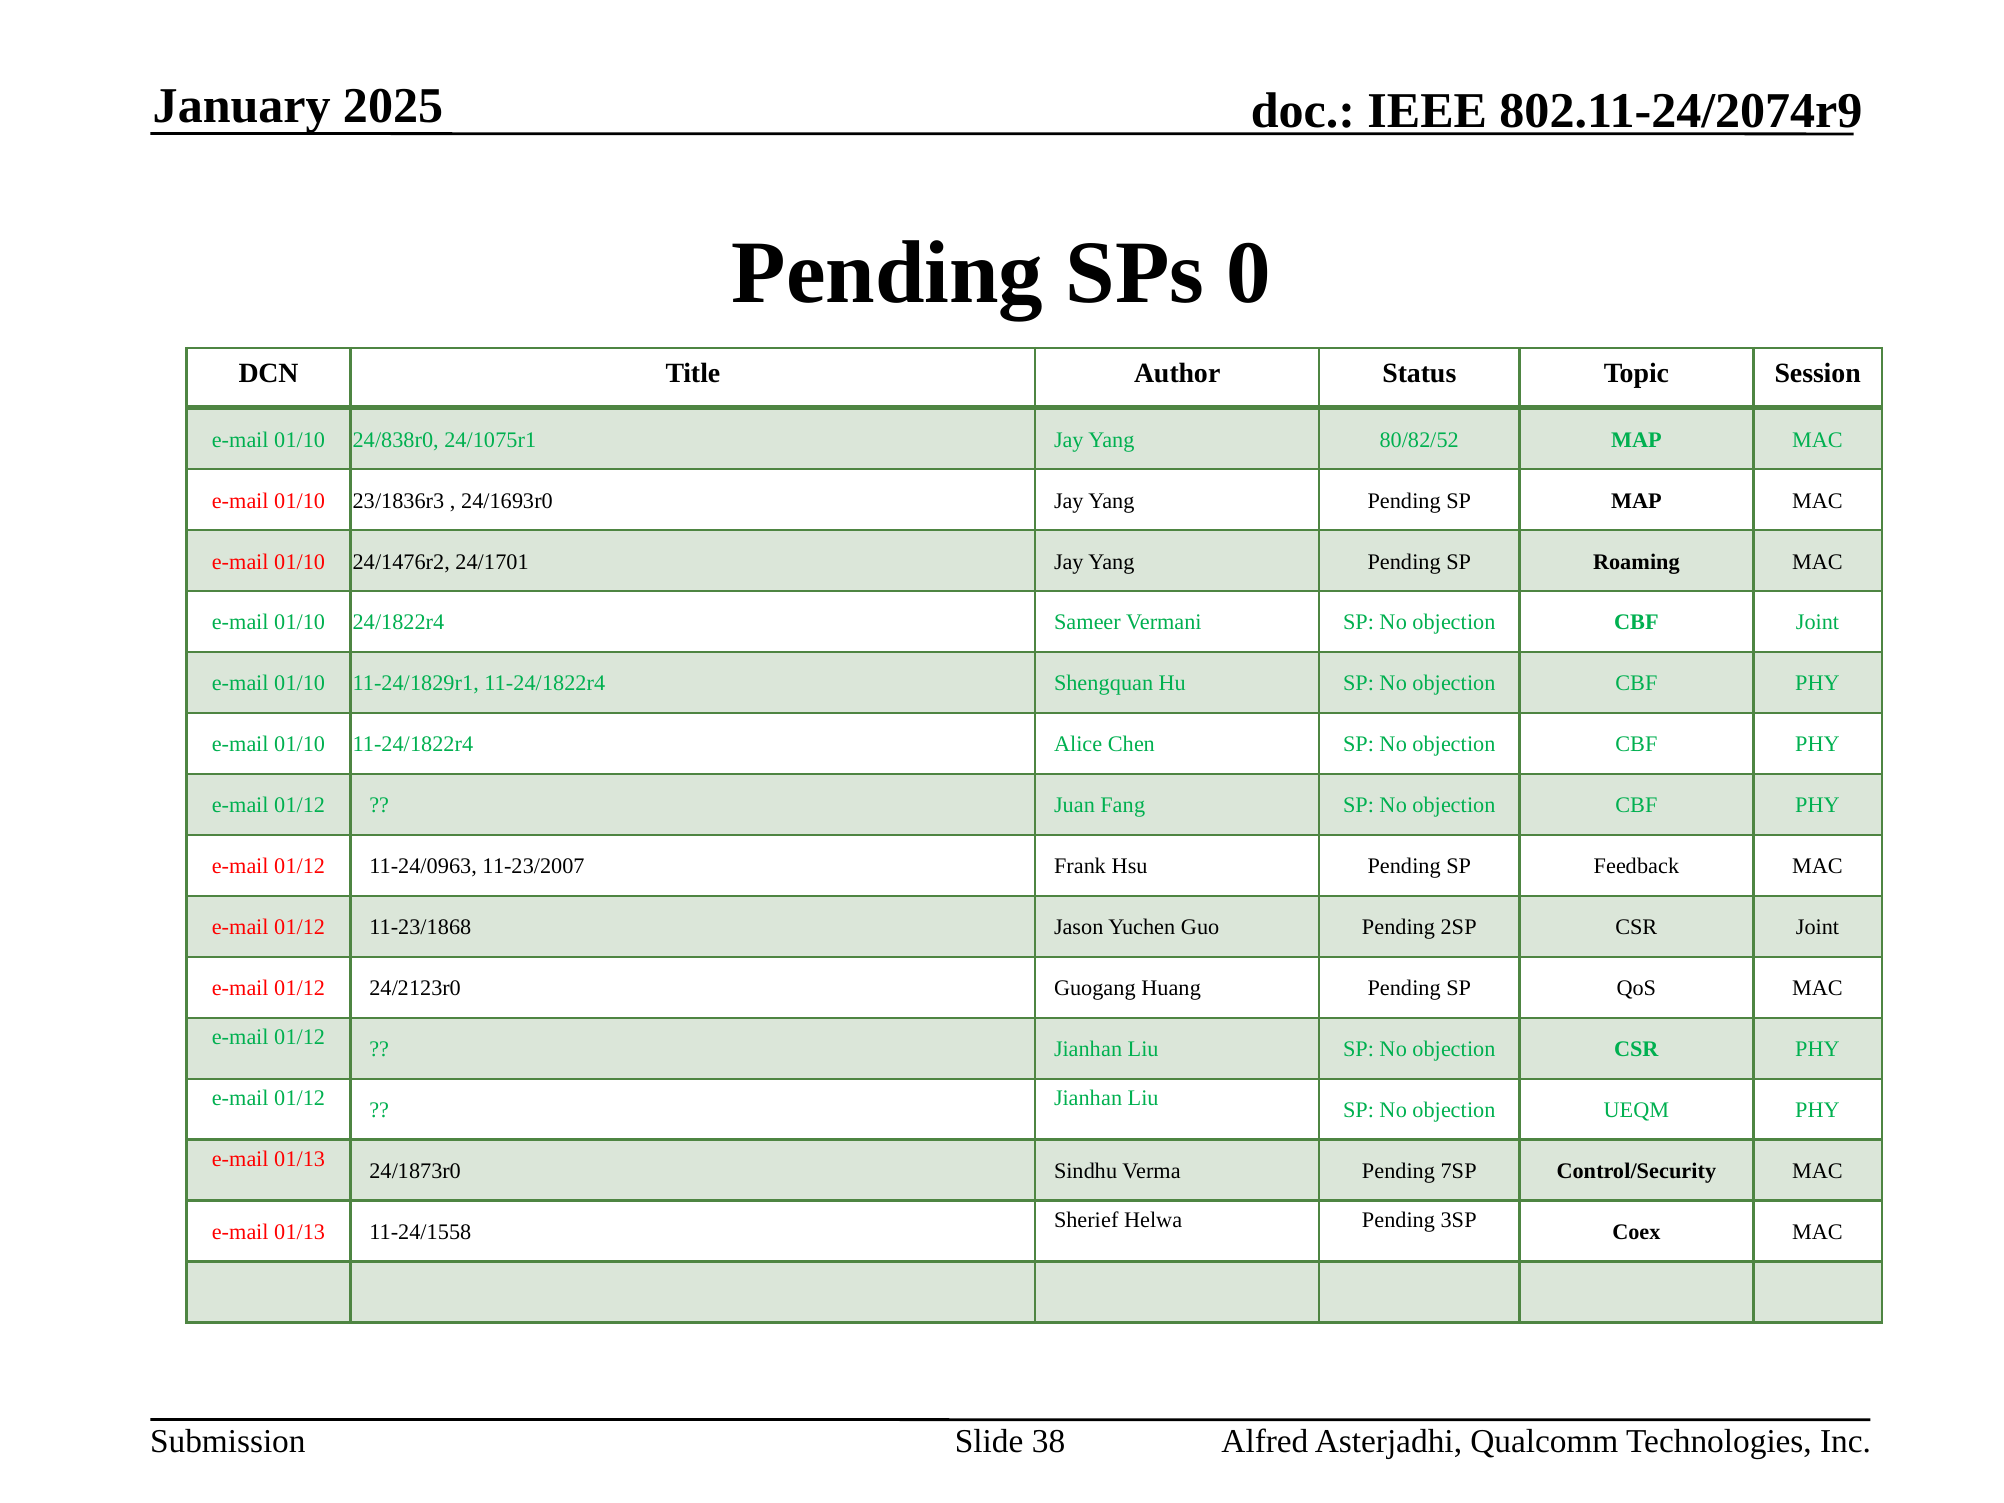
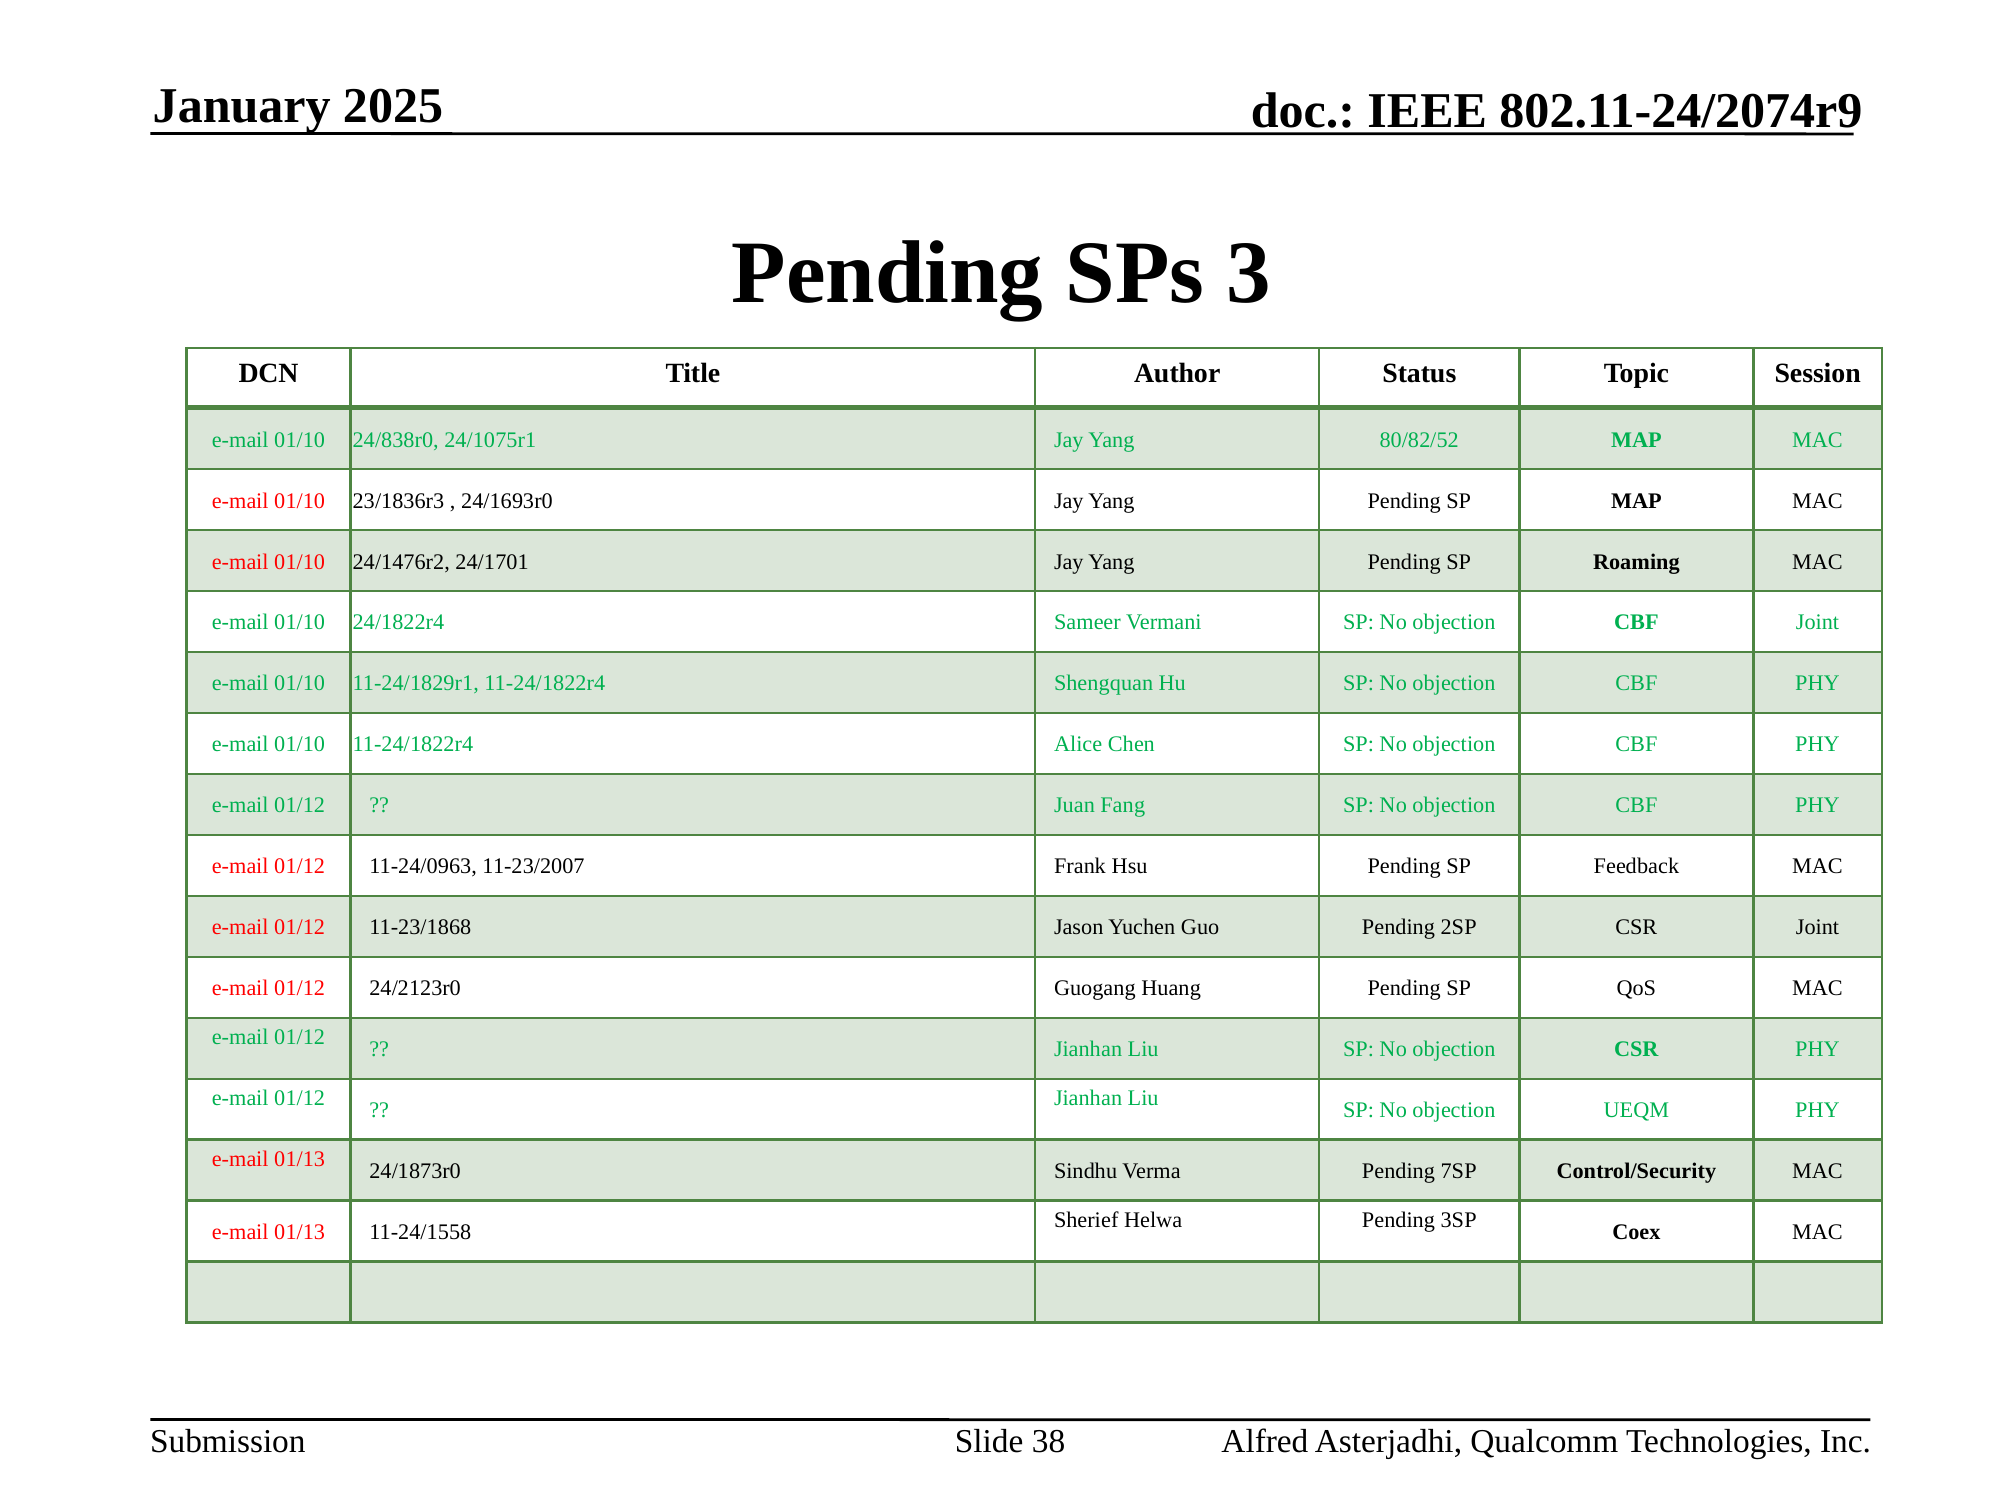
0: 0 -> 3
